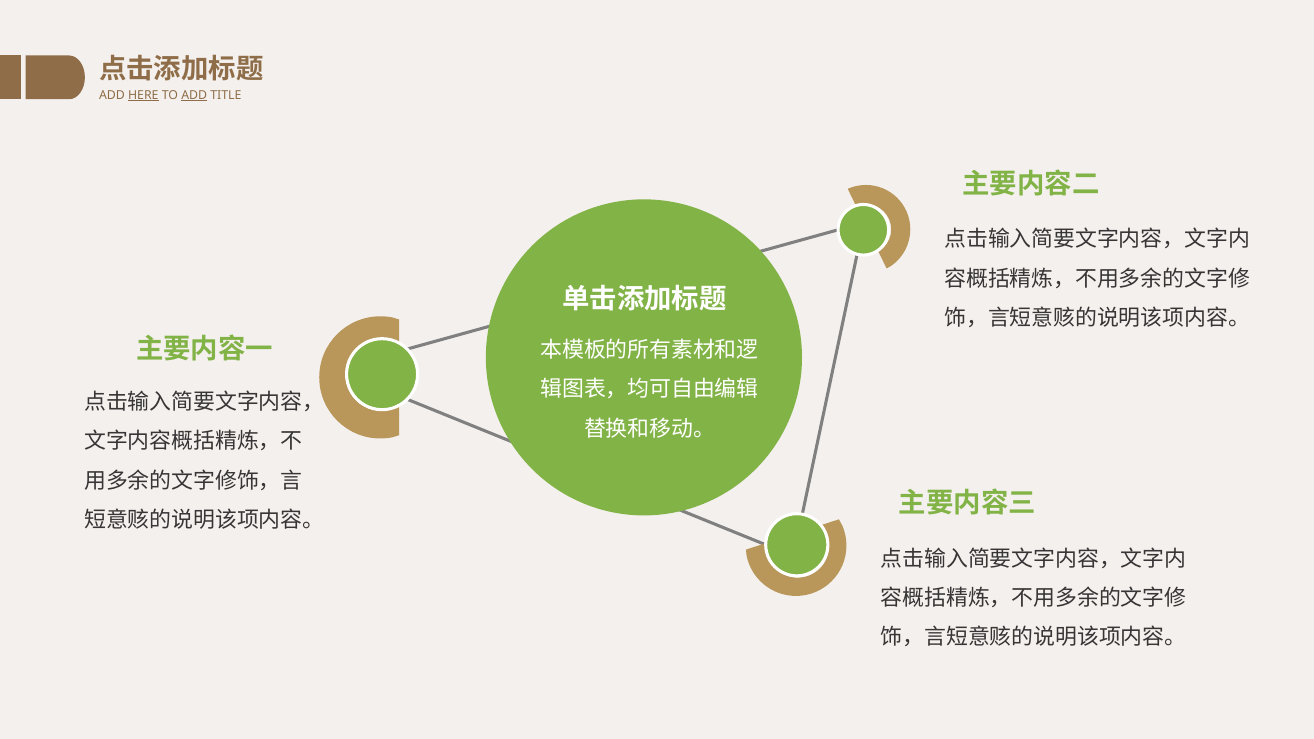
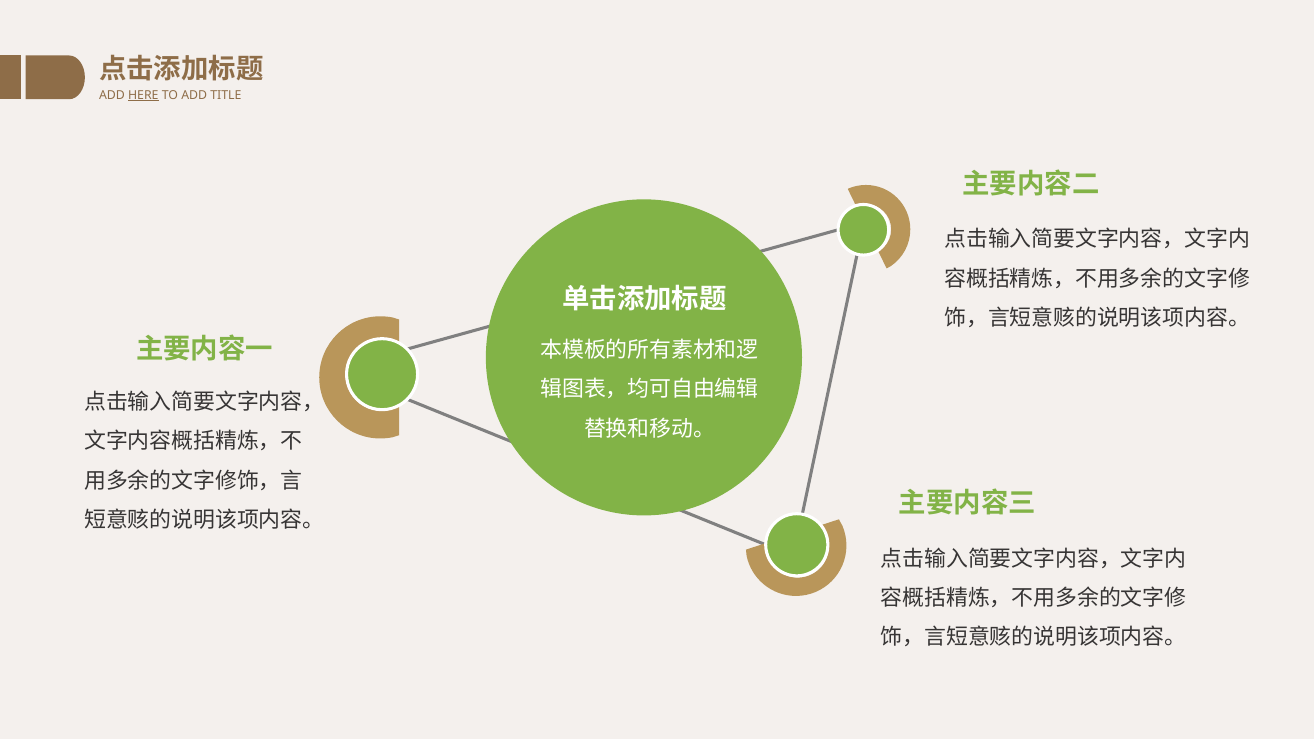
ADD at (194, 95) underline: present -> none
